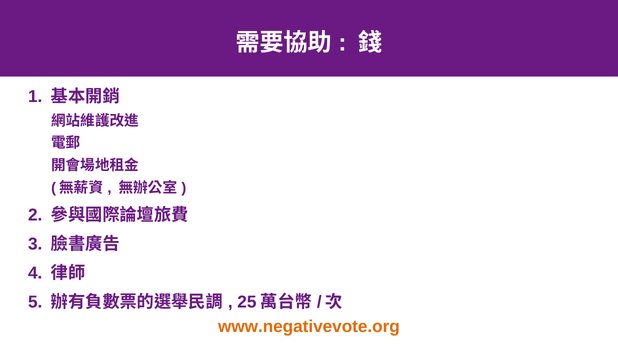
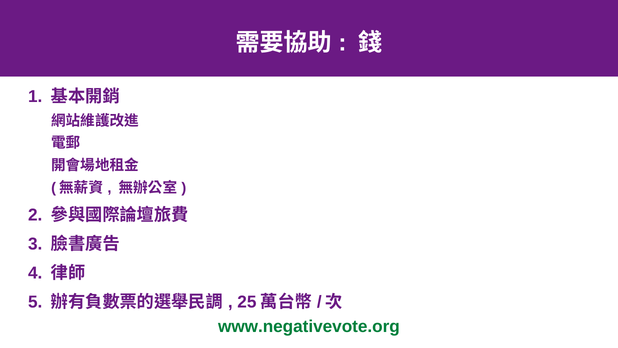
www.negativevote.org colour: orange -> green
